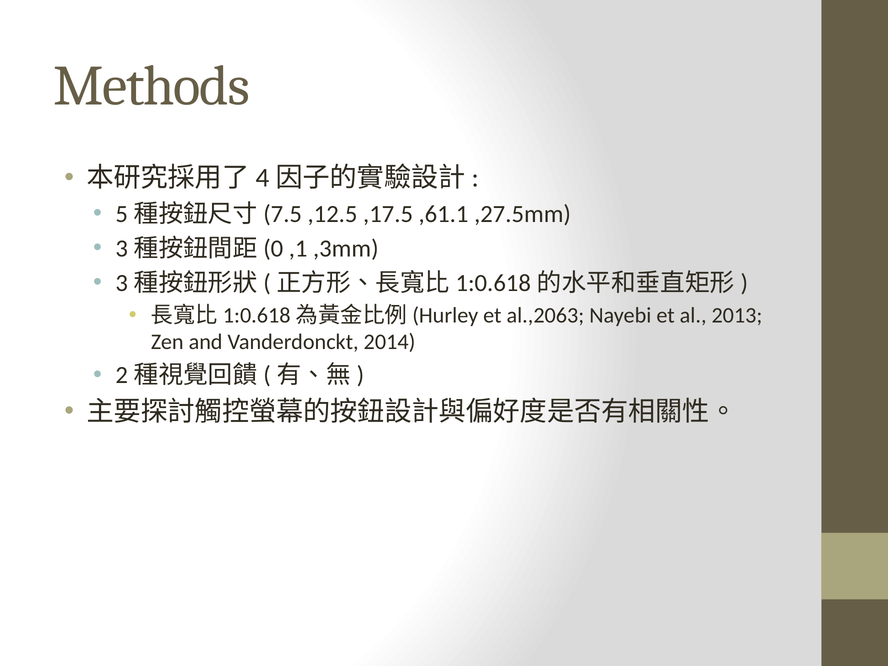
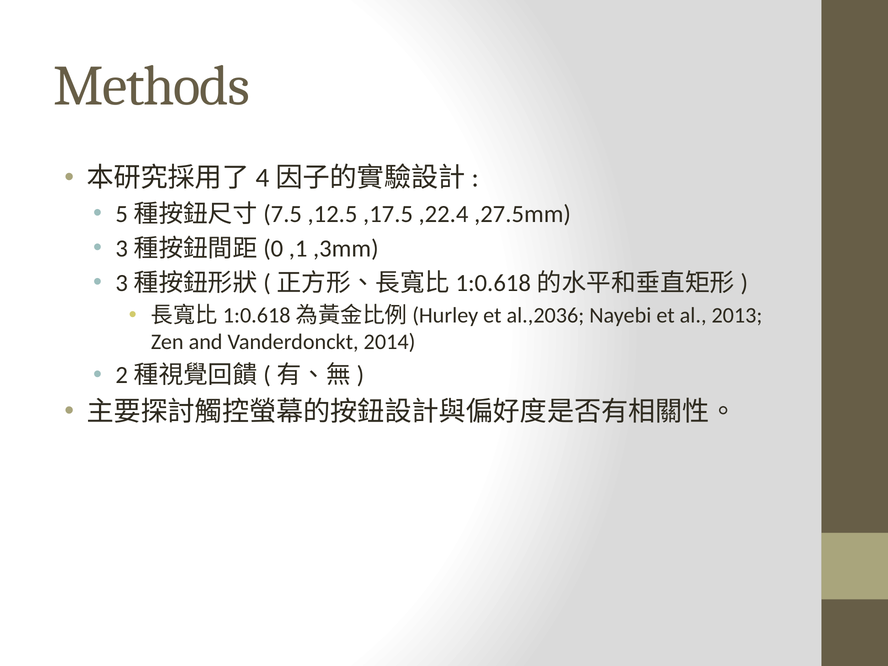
,61.1: ,61.1 -> ,22.4
al.,2063: al.,2063 -> al.,2036
